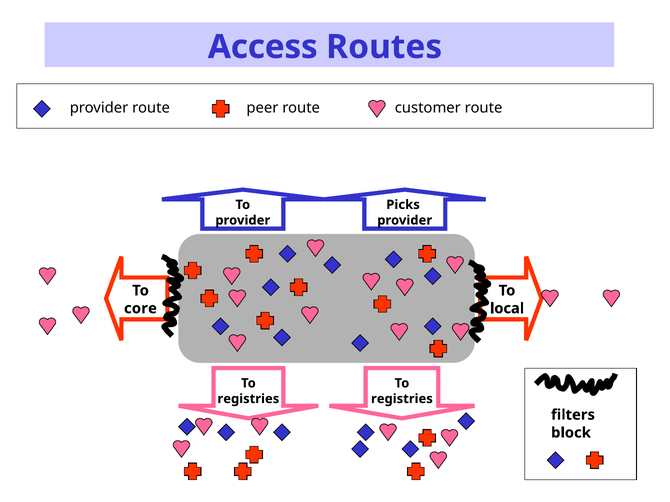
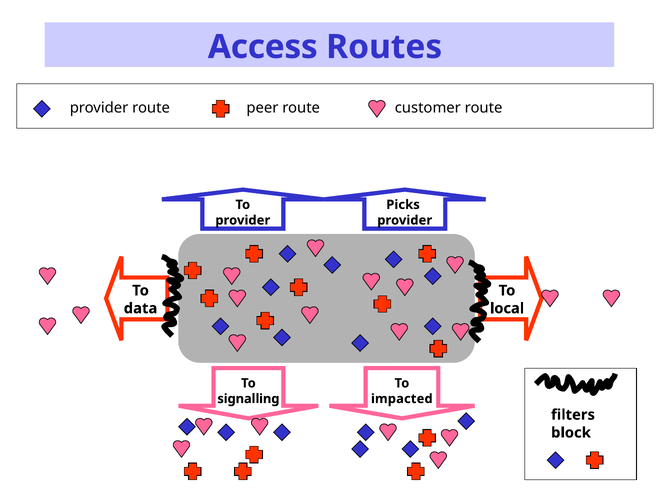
core: core -> data
registries at (248, 399): registries -> signalling
registries at (402, 399): registries -> impacted
